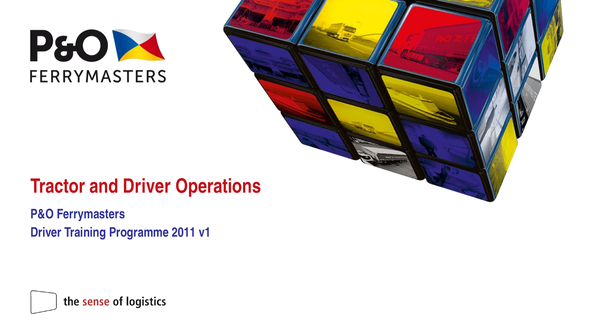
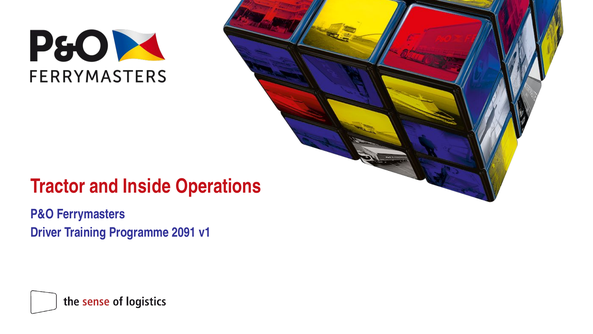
and Driver: Driver -> Inside
2011: 2011 -> 2091
